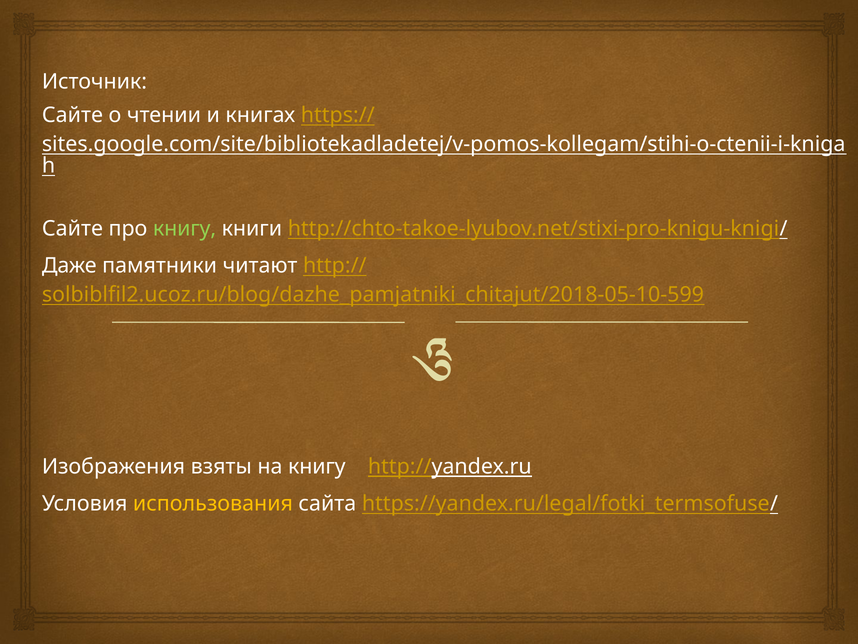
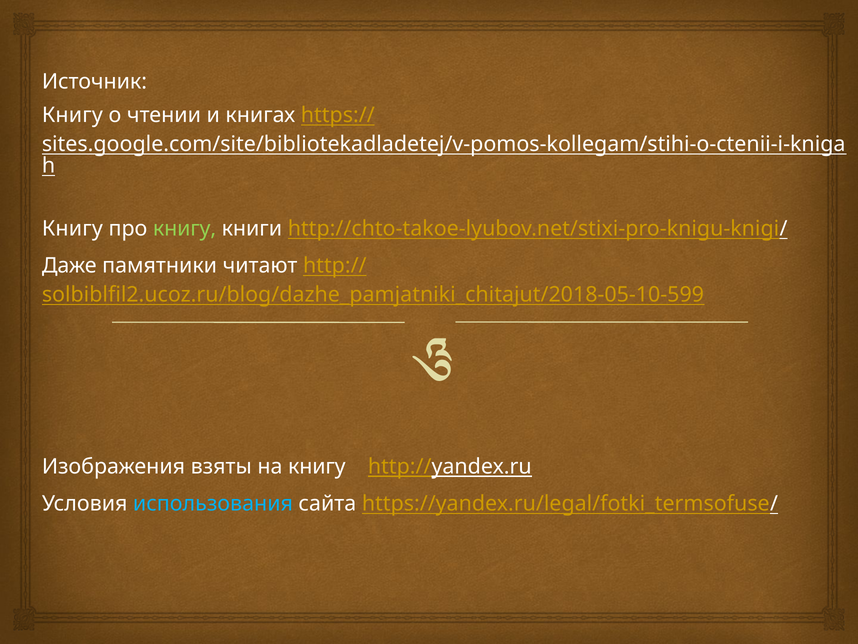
Сайте at (72, 115): Сайте -> Книгу
Сайте at (72, 228): Сайте -> Книгу
использования colour: yellow -> light blue
